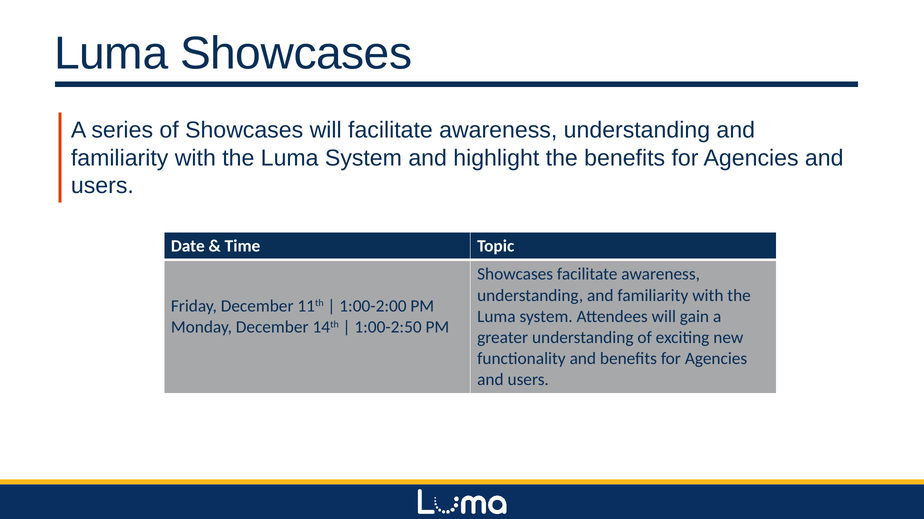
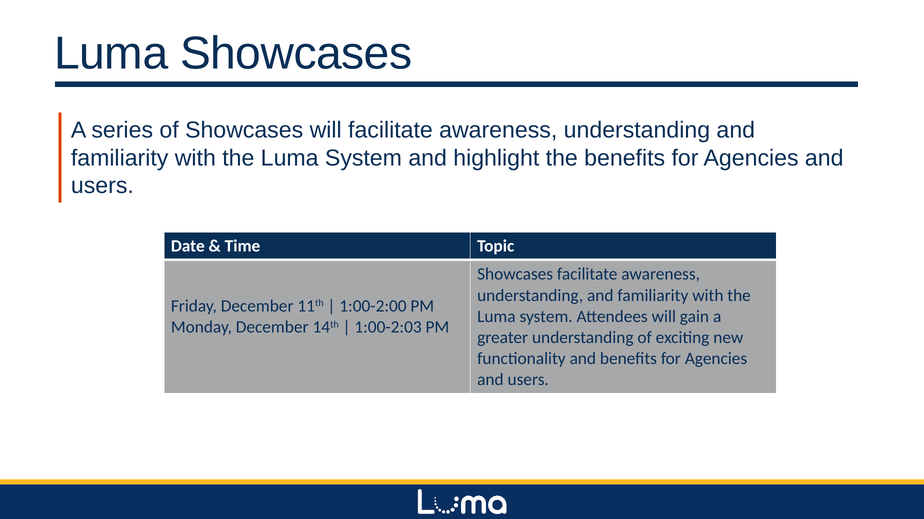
1:00-2:50: 1:00-2:50 -> 1:00-2:03
